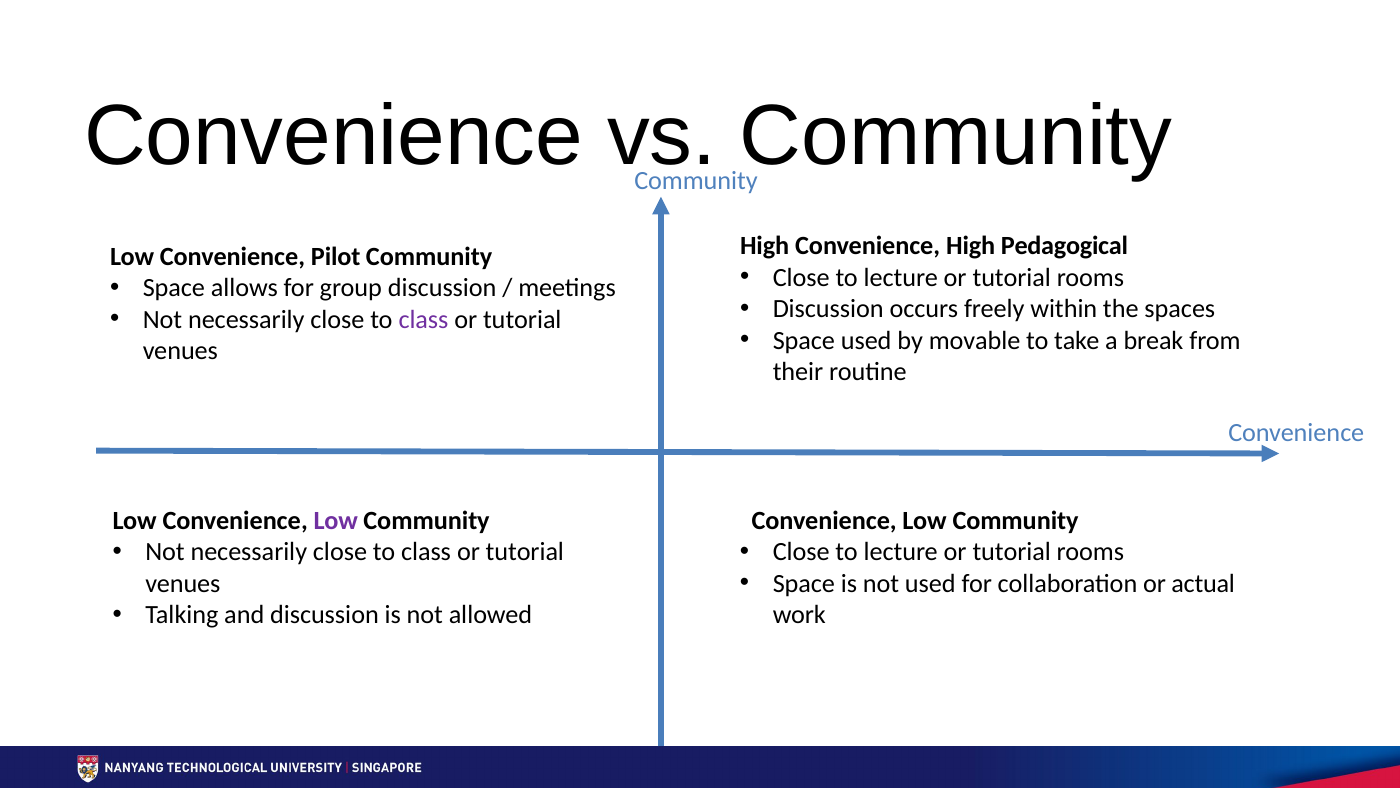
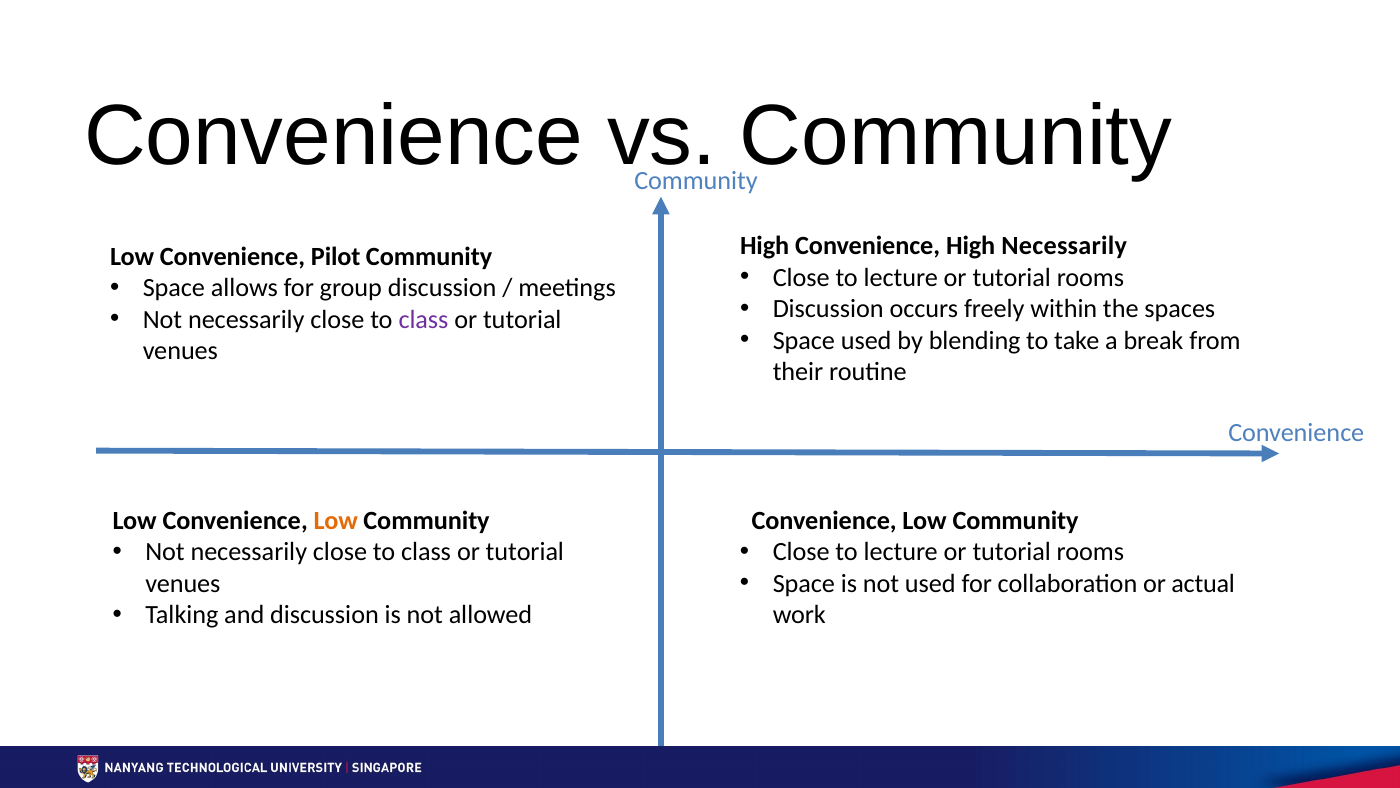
High Pedagogical: Pedagogical -> Necessarily
movable: movable -> blending
Low at (336, 520) colour: purple -> orange
